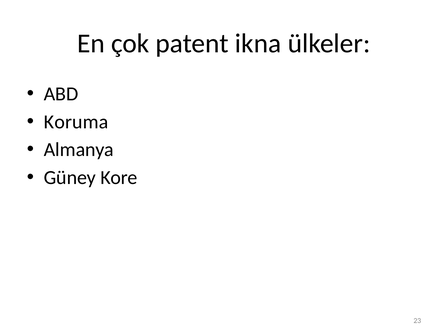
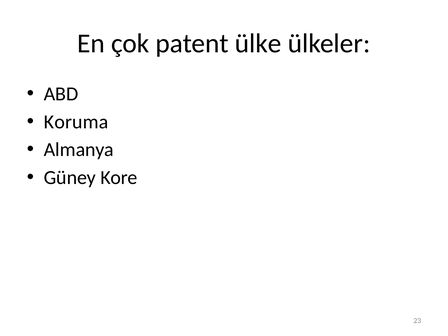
ikna: ikna -> ülke
